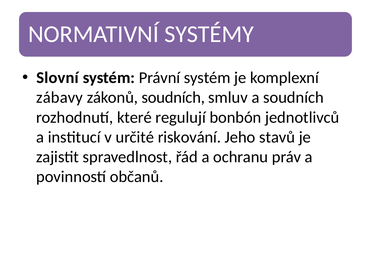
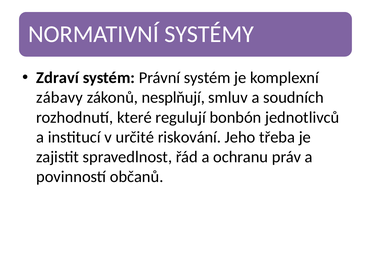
Slovní: Slovní -> Zdraví
zákonů soudních: soudních -> nesplňují
stavů: stavů -> třeba
